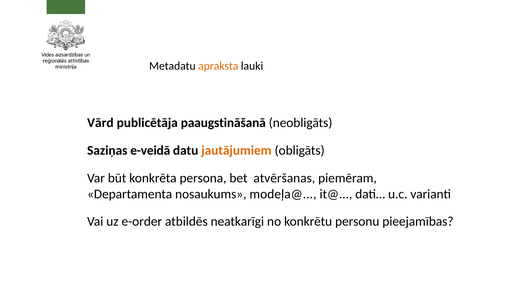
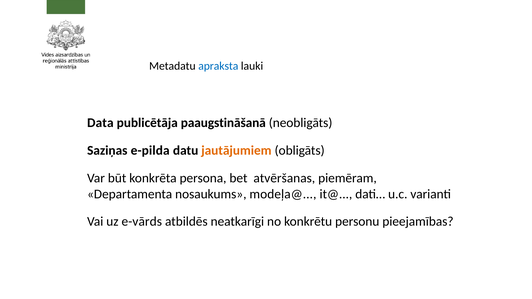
apraksta colour: orange -> blue
Vārd: Vārd -> Data
e-veidā: e-veidā -> e-pilda
e-order: e-order -> e-vārds
